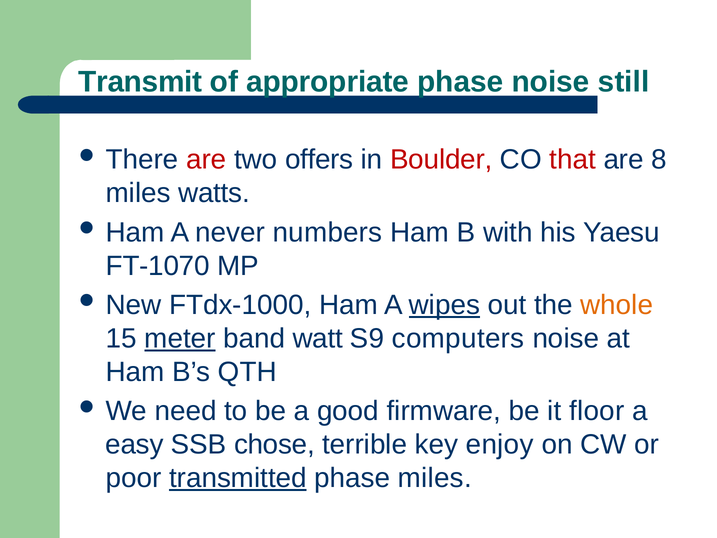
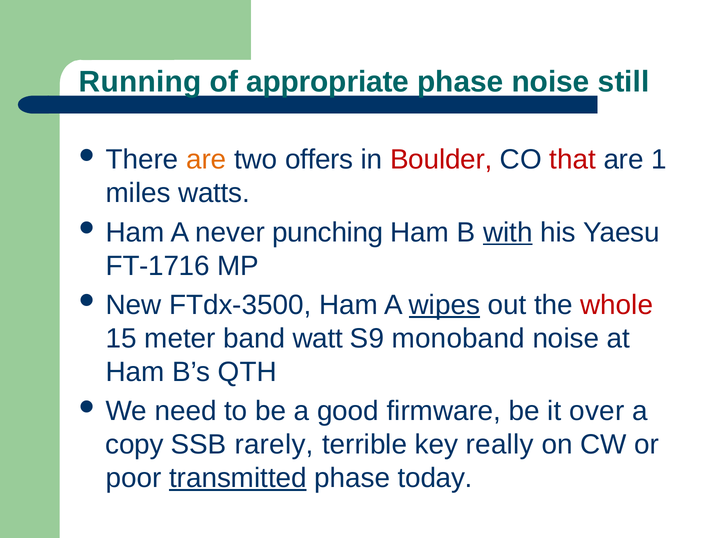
Transmit: Transmit -> Running
are at (206, 160) colour: red -> orange
8: 8 -> 1
numbers: numbers -> punching
with underline: none -> present
FT-1070: FT-1070 -> FT-1716
FTdx-1000: FTdx-1000 -> FTdx-3500
whole colour: orange -> red
meter underline: present -> none
computers: computers -> monoband
floor: floor -> over
easy: easy -> copy
chose: chose -> rarely
enjoy: enjoy -> really
phase miles: miles -> today
